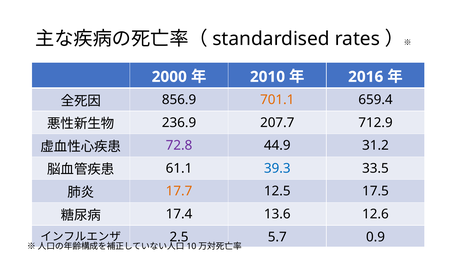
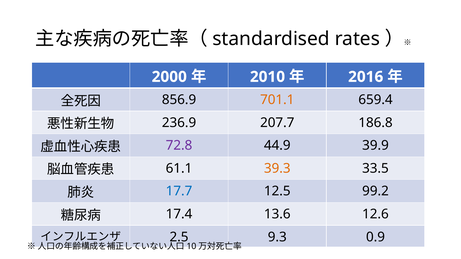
712.9: 712.9 -> 186.8
31.2: 31.2 -> 39.9
39.3 colour: blue -> orange
17.7 colour: orange -> blue
17.5: 17.5 -> 99.2
5.7: 5.7 -> 9.3
